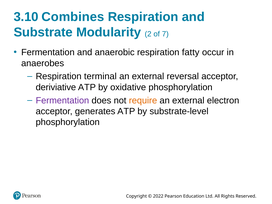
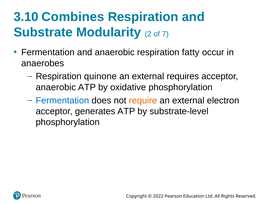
terminal: terminal -> quinone
reversal: reversal -> requires
deriviative at (56, 87): deriviative -> anaerobic
Fermentation at (62, 100) colour: purple -> blue
